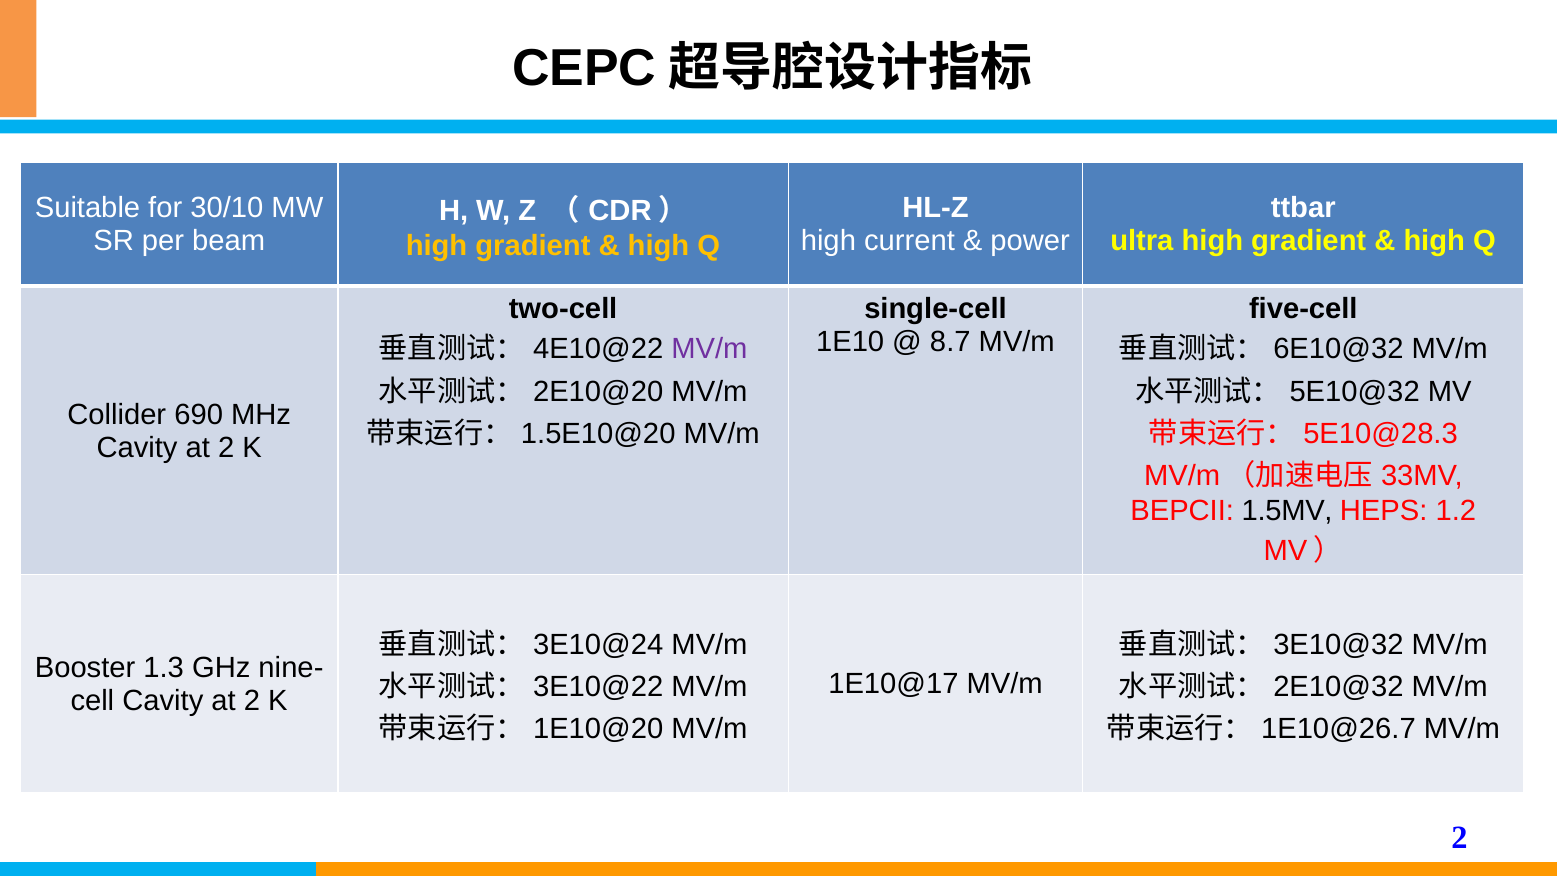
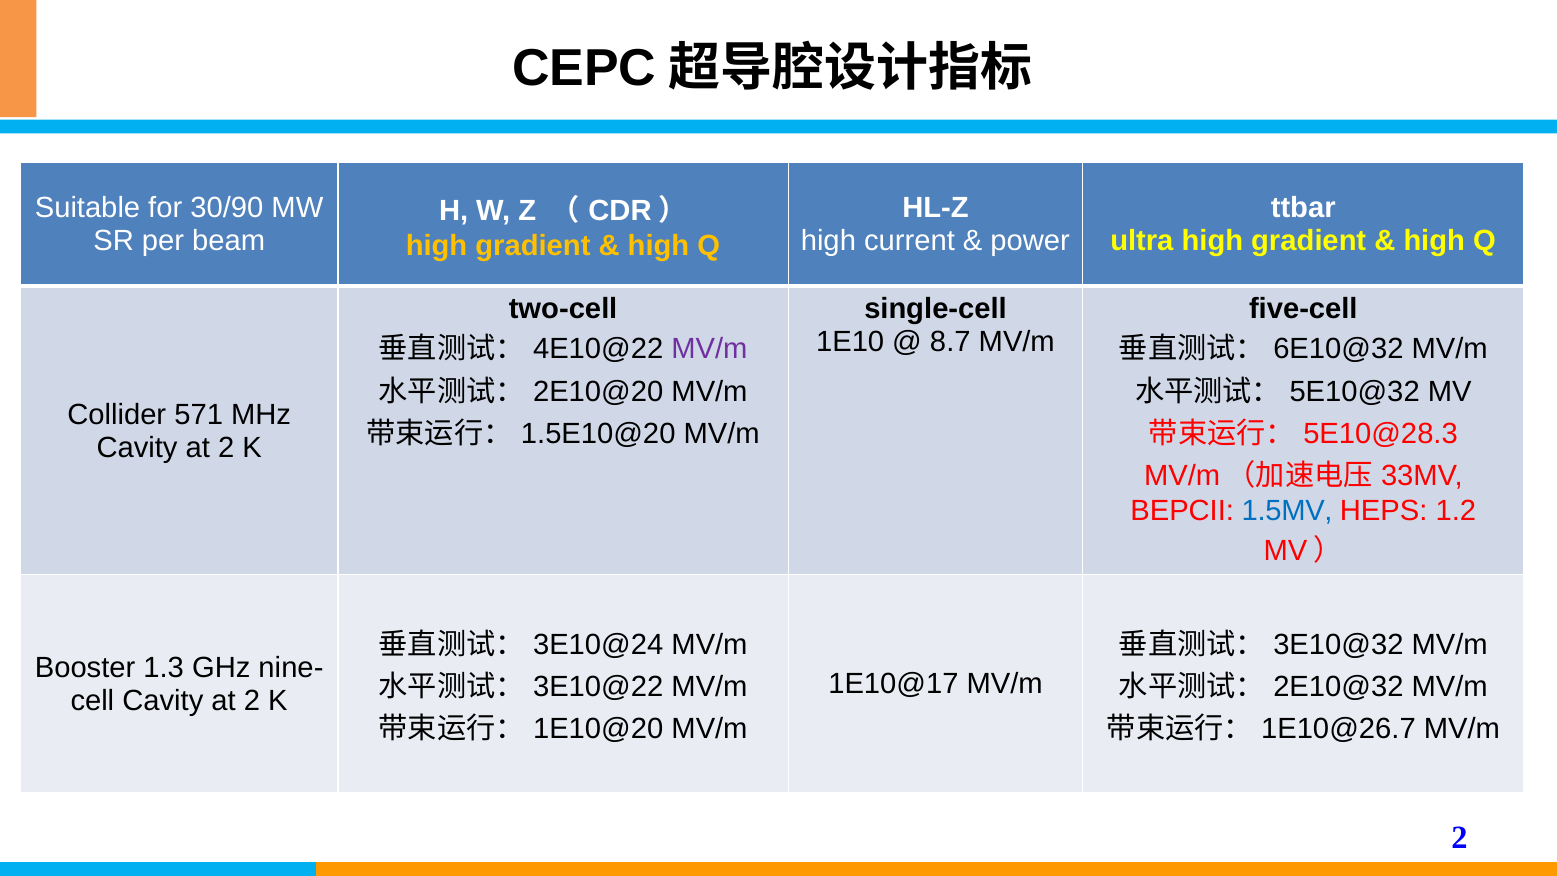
30/10: 30/10 -> 30/90
690: 690 -> 571
1.5MV colour: black -> blue
